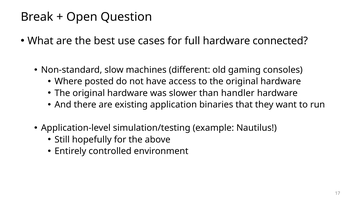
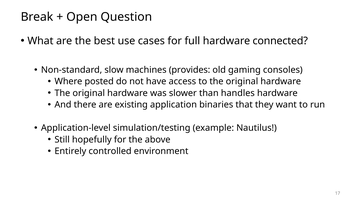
different: different -> provides
handler: handler -> handles
